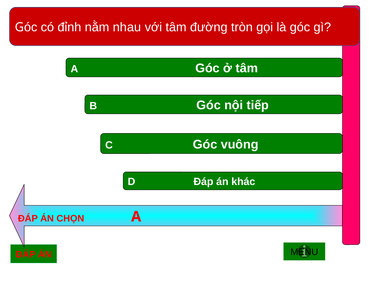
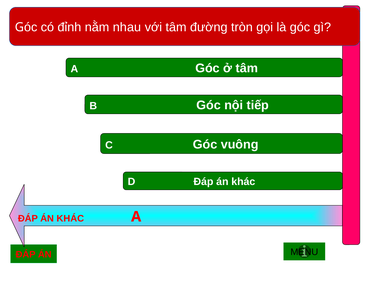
CHỌN at (70, 218): CHỌN -> KHÁC
